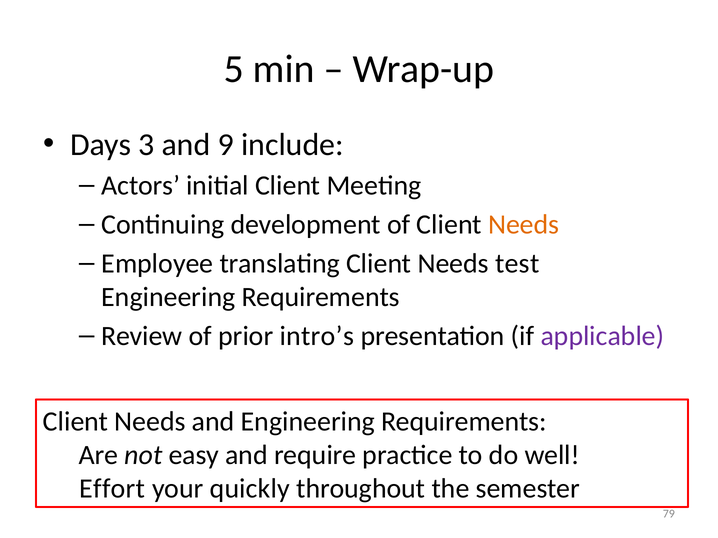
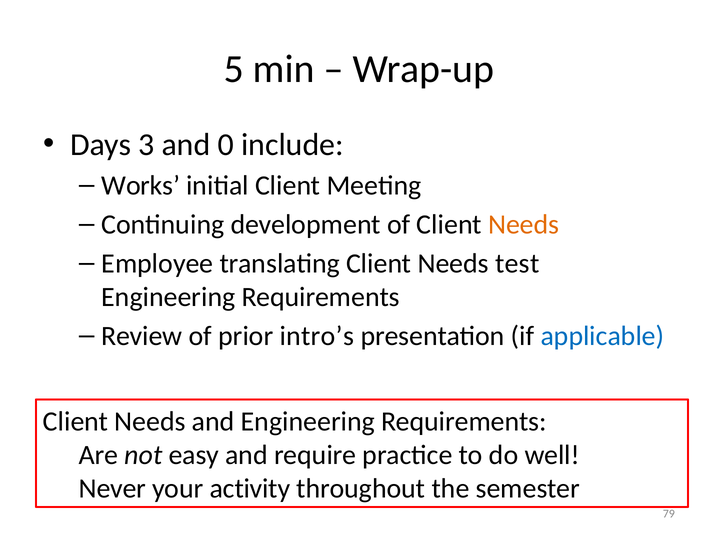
9: 9 -> 0
Actors: Actors -> Works
applicable colour: purple -> blue
Effort: Effort -> Never
quickly: quickly -> activity
